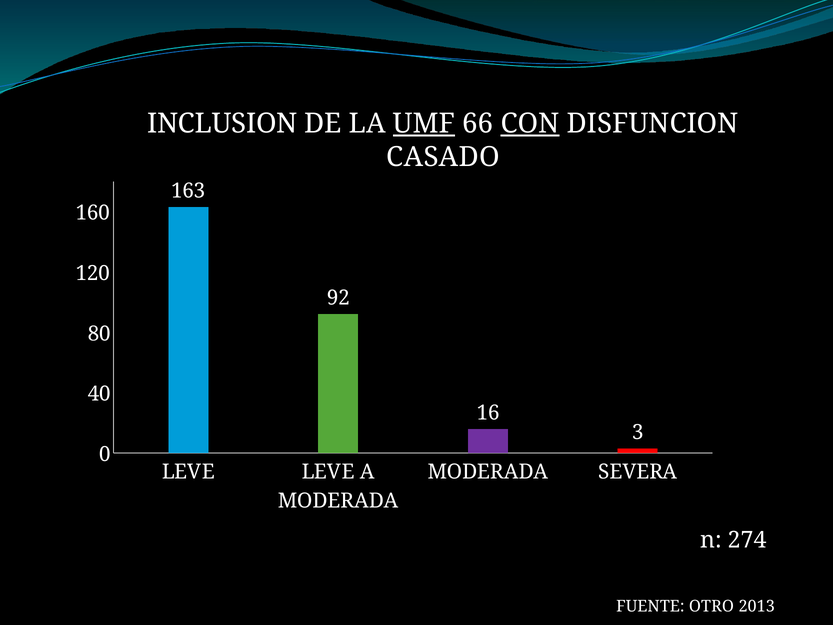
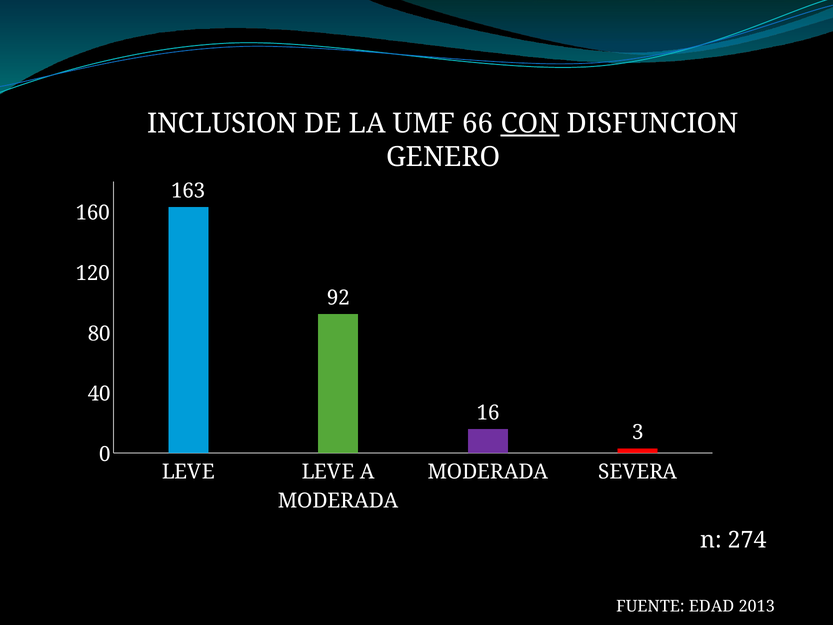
UMF underline: present -> none
CASADO: CASADO -> GENERO
OTRO: OTRO -> EDAD
